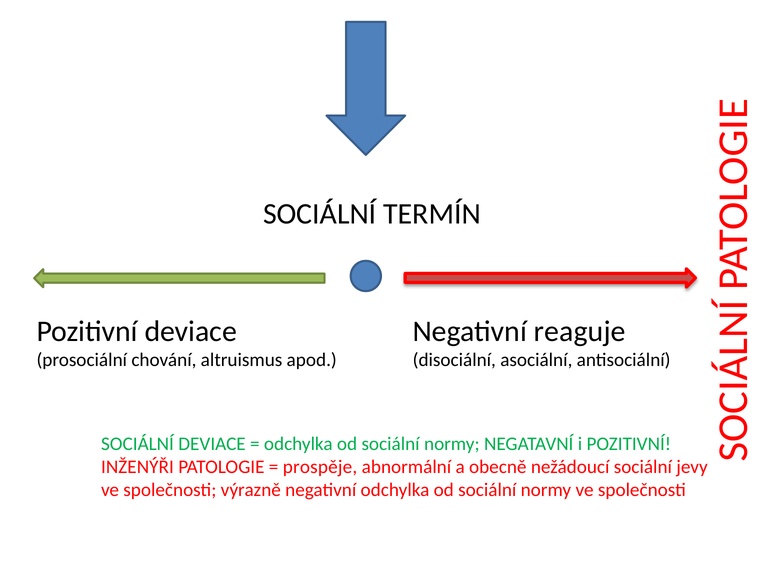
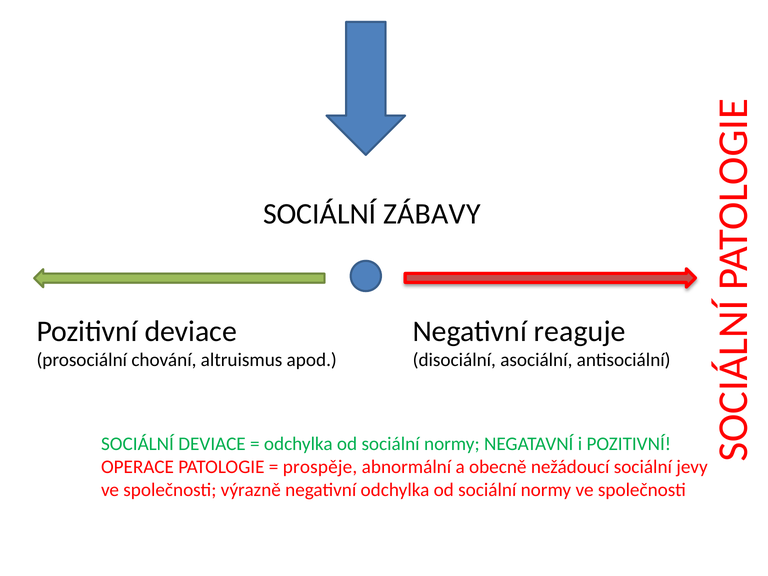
TERMÍN: TERMÍN -> ZÁBAVY
INŽENÝŘI: INŽENÝŘI -> OPERACE
